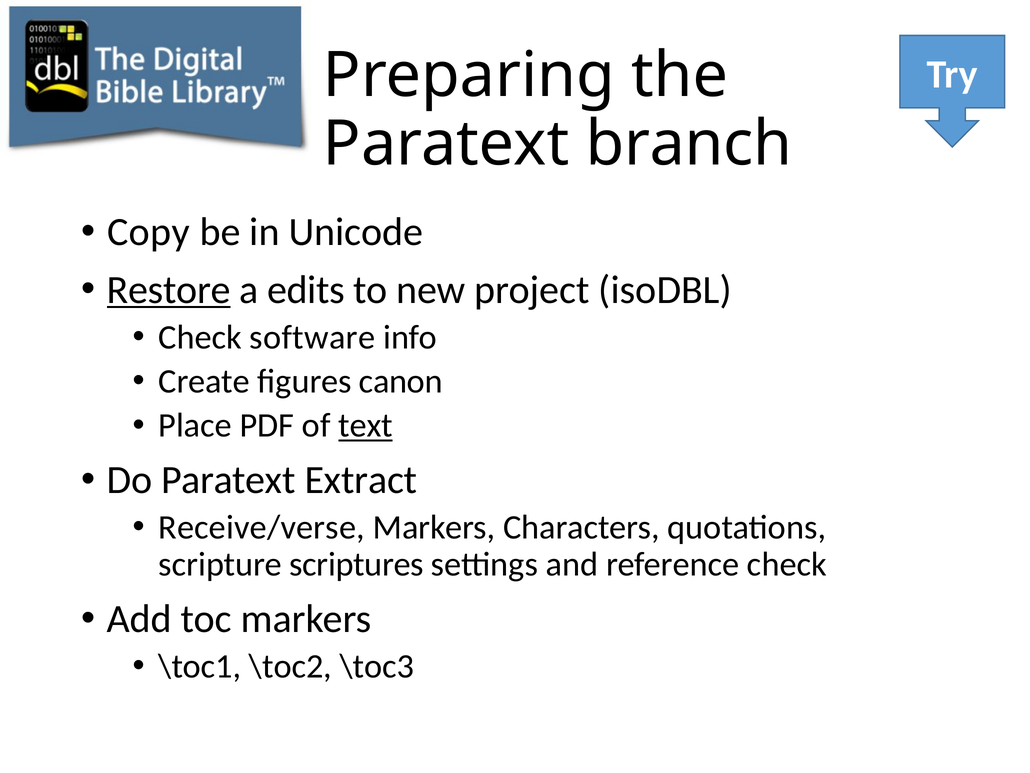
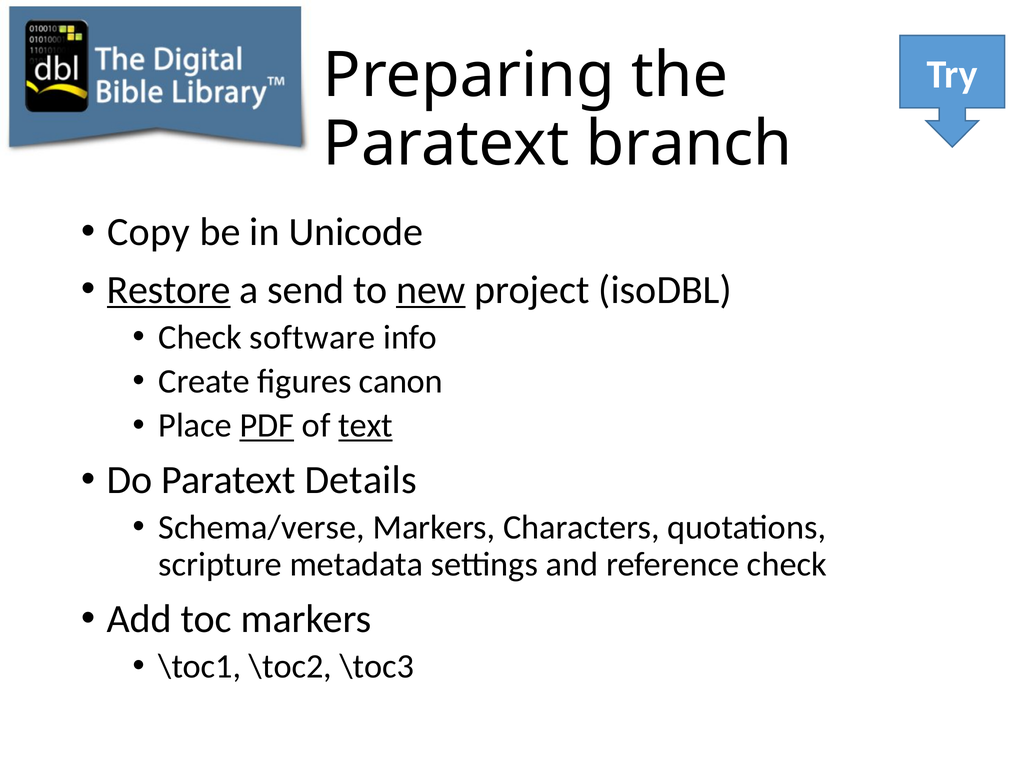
edits: edits -> send
new underline: none -> present
PDF underline: none -> present
Extract: Extract -> Details
Receive/verse: Receive/verse -> Schema/verse
scriptures: scriptures -> metadata
